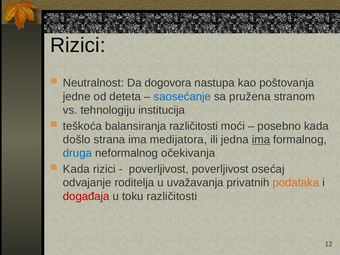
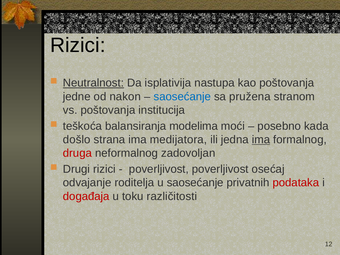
Neutralnost underline: none -> present
dogovora: dogovora -> isplativija
deteta: deteta -> nakon
vs tehnologiju: tehnologiju -> poštovanja
balansiranja različitosti: različitosti -> modelima
druga colour: blue -> red
očekivanja: očekivanja -> zadovoljan
Kada at (76, 169): Kada -> Drugi
u uvažavanja: uvažavanja -> saosećanje
podataka colour: orange -> red
